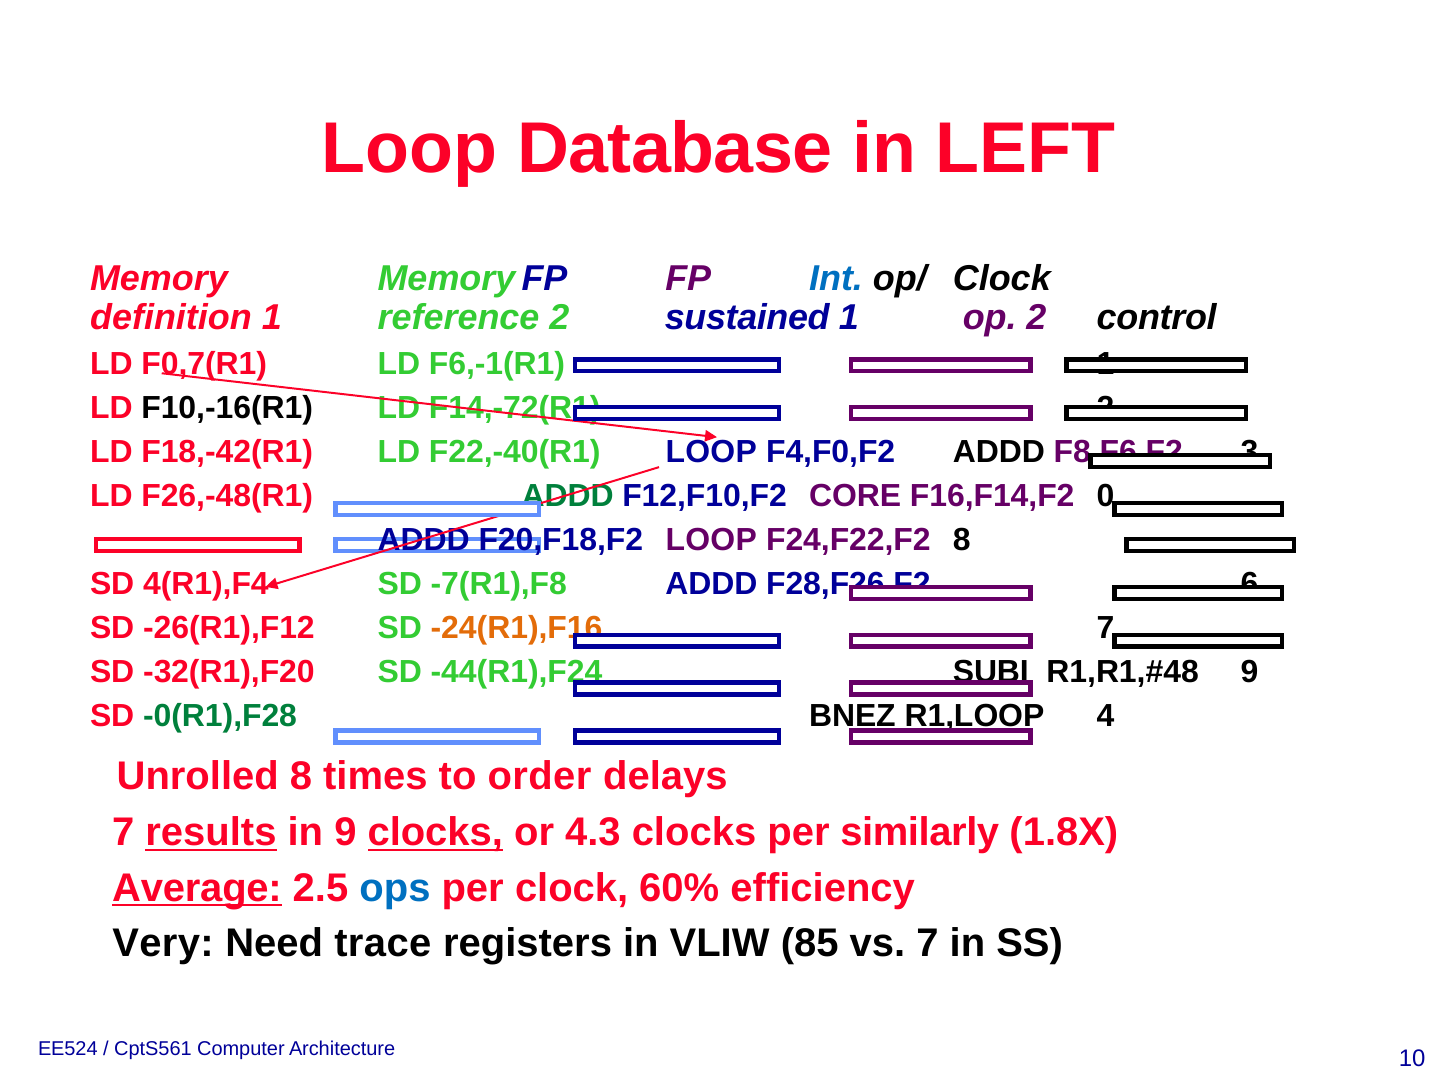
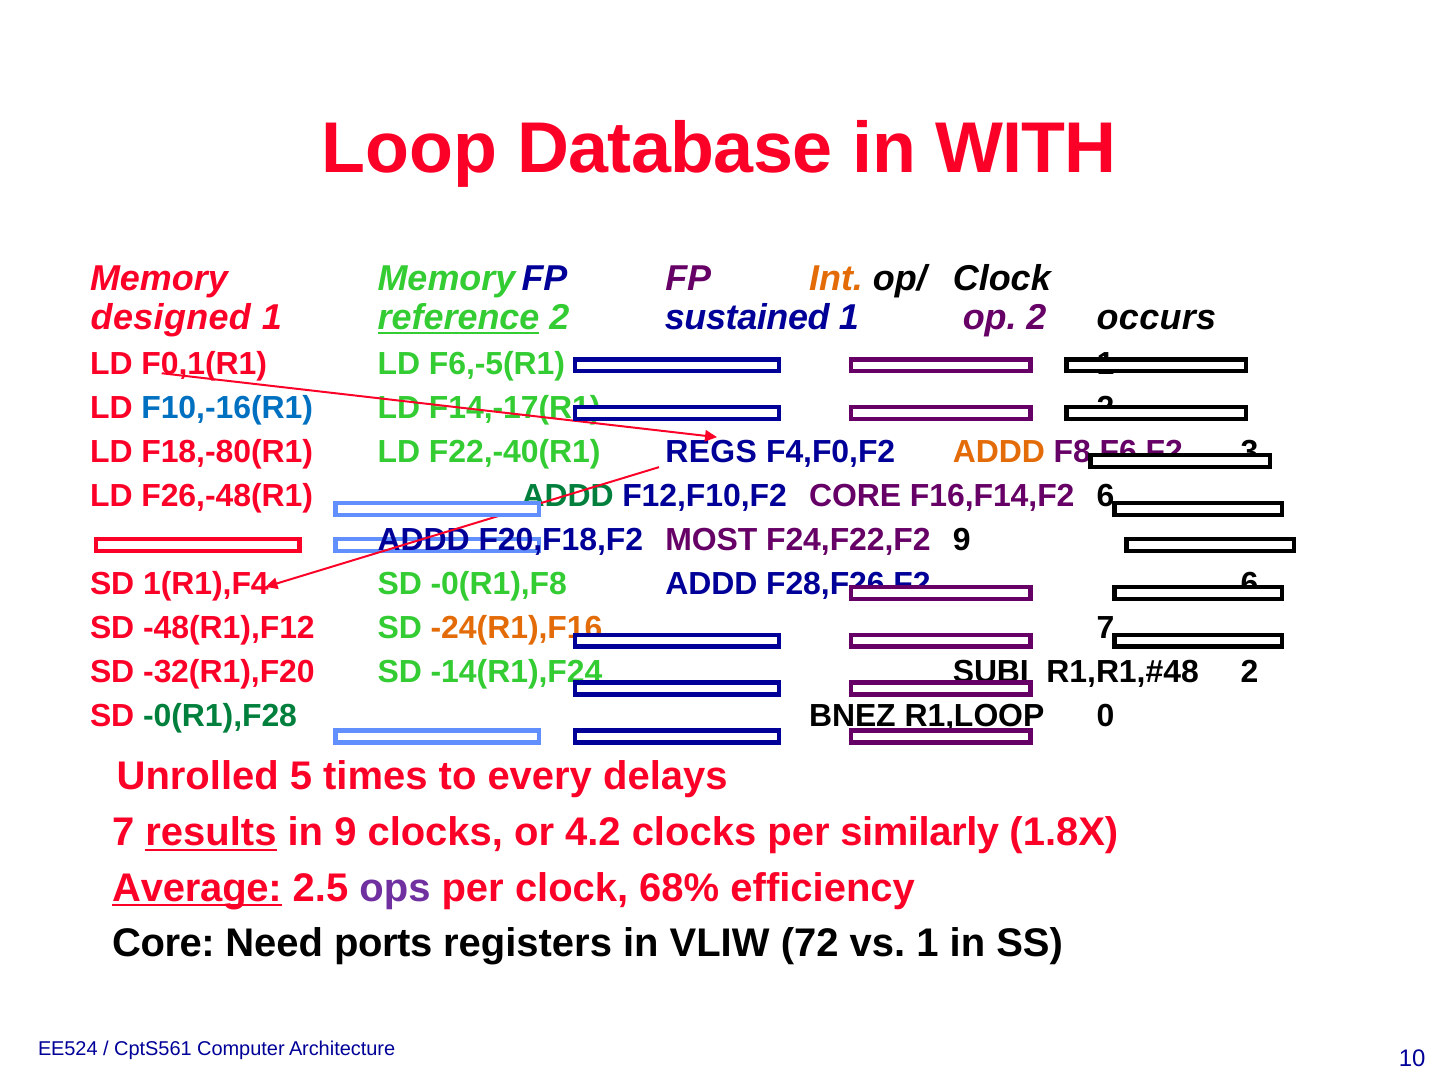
LEFT: LEFT -> WITH
Int colour: blue -> orange
definition: definition -> designed
reference underline: none -> present
control: control -> occurs
F0,7(R1: F0,7(R1 -> F0,1(R1
F6,-1(R1: F6,-1(R1 -> F6,-5(R1
F10,-16(R1 colour: black -> blue
F14,-72(R1: F14,-72(R1 -> F14,-17(R1
F18,-42(R1: F18,-42(R1 -> F18,-80(R1
F22,-40(R1 LOOP: LOOP -> REGS
ADDD at (999, 452) colour: black -> orange
F16,F14,F2 0: 0 -> 6
F20,F18,F2 LOOP: LOOP -> MOST
F24,F22,F2 8: 8 -> 9
4(R1),F4: 4(R1),F4 -> 1(R1),F4
-7(R1),F8: -7(R1),F8 -> -0(R1),F8
-26(R1),F12: -26(R1),F12 -> -48(R1),F12
-44(R1),F24: -44(R1),F24 -> -14(R1),F24
9 at (1249, 672): 9 -> 2
4: 4 -> 0
Unrolled 8: 8 -> 5
order: order -> every
clocks at (435, 833) underline: present -> none
4.3: 4.3 -> 4.2
ops colour: blue -> purple
60%: 60% -> 68%
Very at (163, 943): Very -> Core
trace: trace -> ports
85: 85 -> 72
vs 7: 7 -> 1
